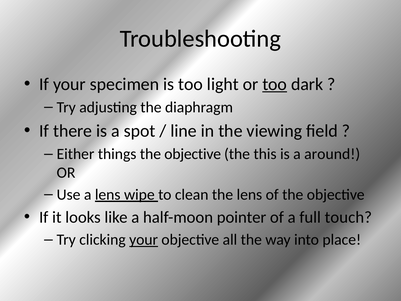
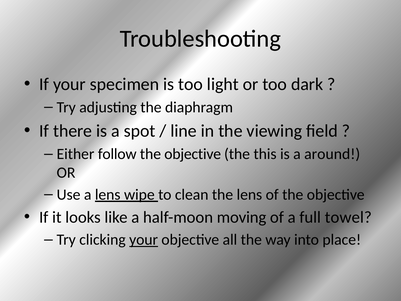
too at (275, 84) underline: present -> none
things: things -> follow
pointer: pointer -> moving
touch: touch -> towel
